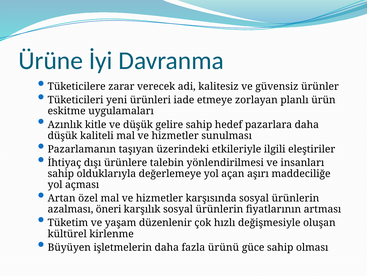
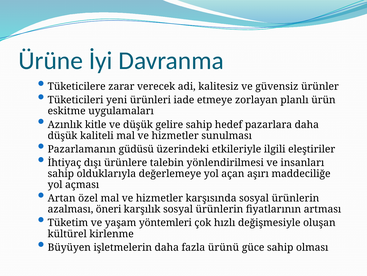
taşıyan: taşıyan -> güdüsü
düzenlenir: düzenlenir -> yöntemleri
